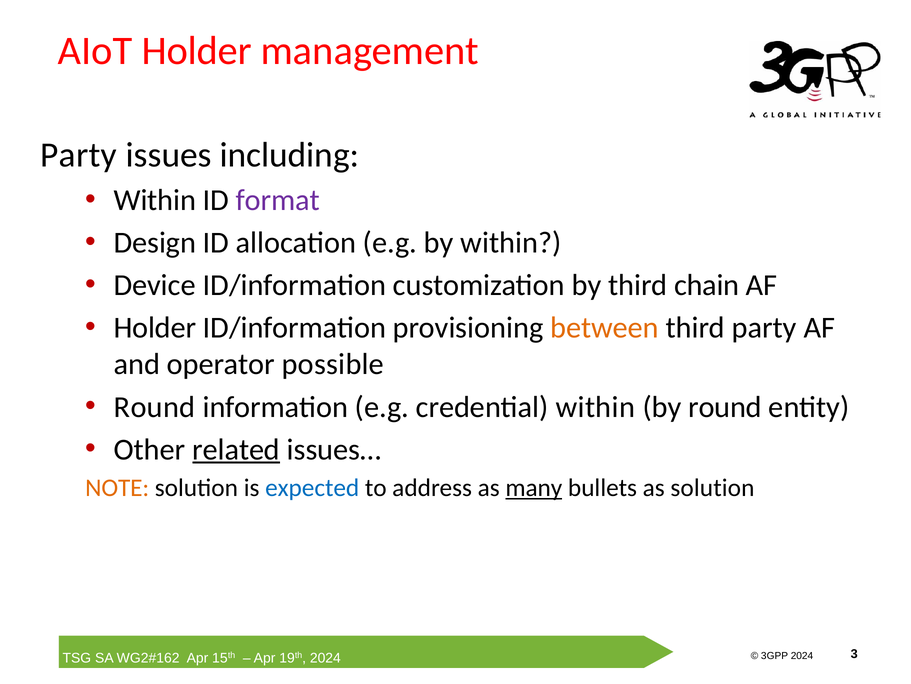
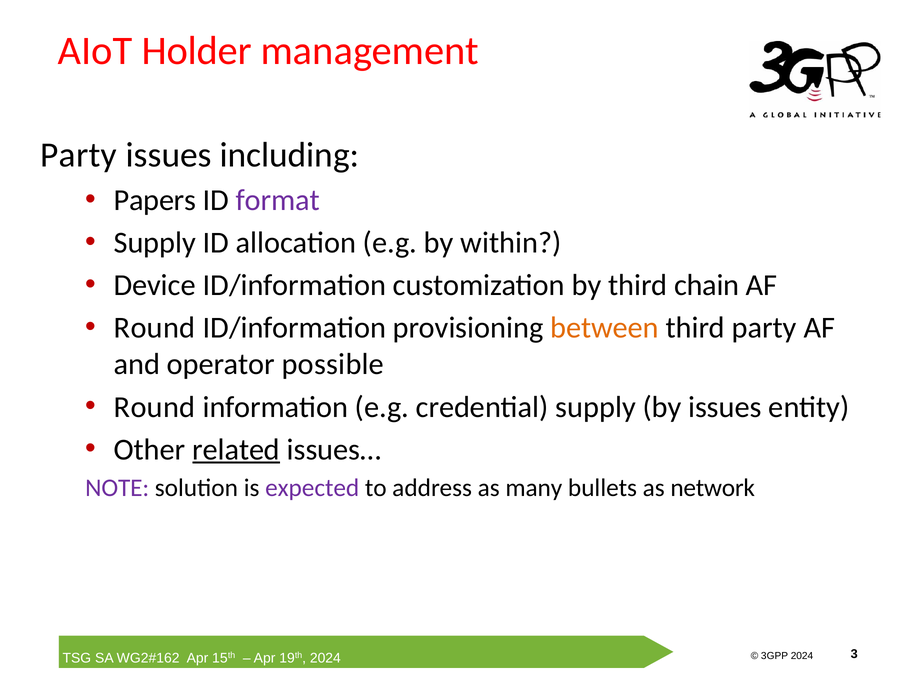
Within at (155, 200): Within -> Papers
Design at (155, 243): Design -> Supply
Holder at (155, 328): Holder -> Round
credential within: within -> supply
by round: round -> issues
NOTE colour: orange -> purple
expected colour: blue -> purple
many underline: present -> none
as solution: solution -> network
